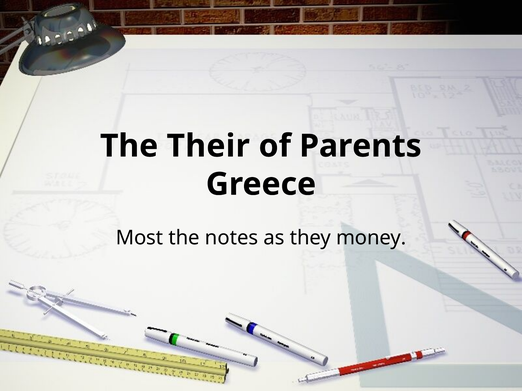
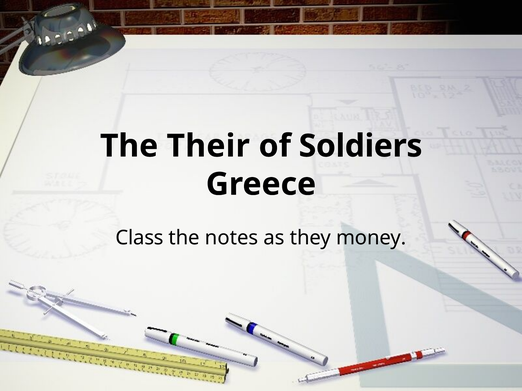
Parents: Parents -> Soldiers
Most: Most -> Class
